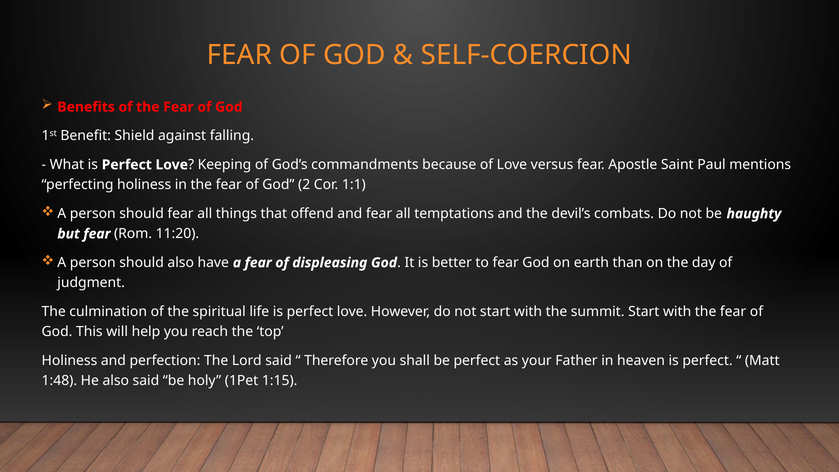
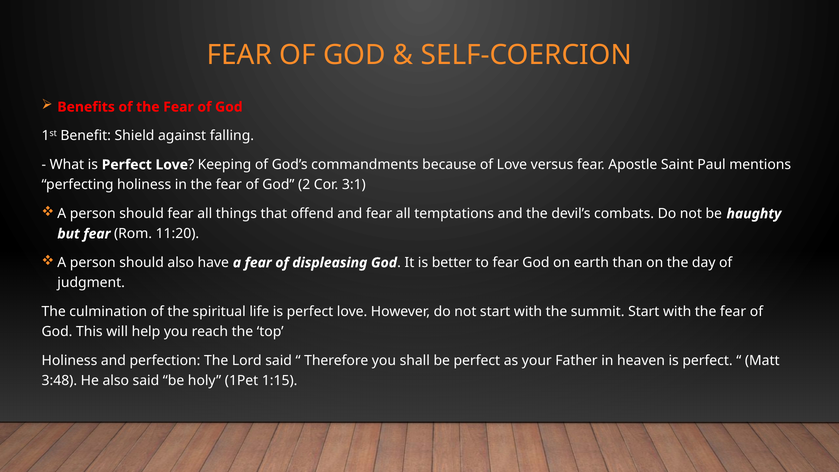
1:1: 1:1 -> 3:1
1:48: 1:48 -> 3:48
